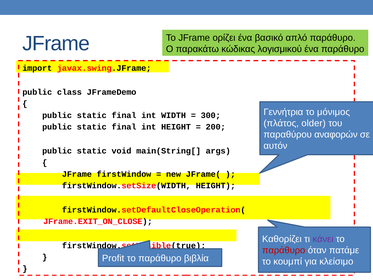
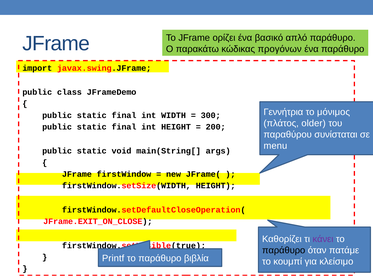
λογισμικού: λογισμικού -> προγόνων
αναφορών: αναφορών -> συνίσταται
αυτόν: αυτόν -> menu
παράθυρο at (284, 250) colour: red -> black
Profit: Profit -> Printf
